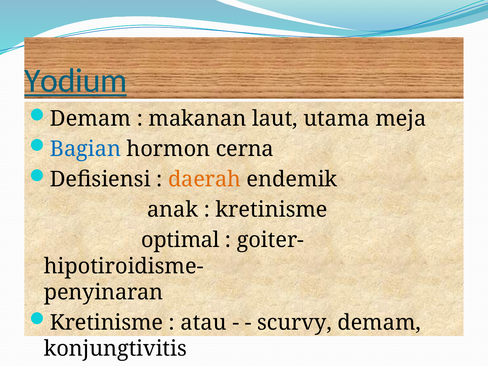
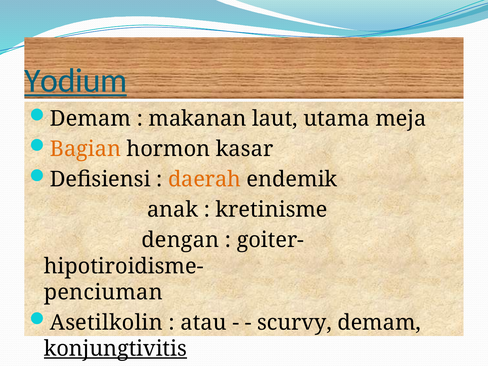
Bagian colour: blue -> orange
cerna: cerna -> kasar
optimal: optimal -> dengan
penyinaran: penyinaran -> penciuman
Kretinisme at (106, 323): Kretinisme -> Asetilkolin
konjungtivitis underline: none -> present
